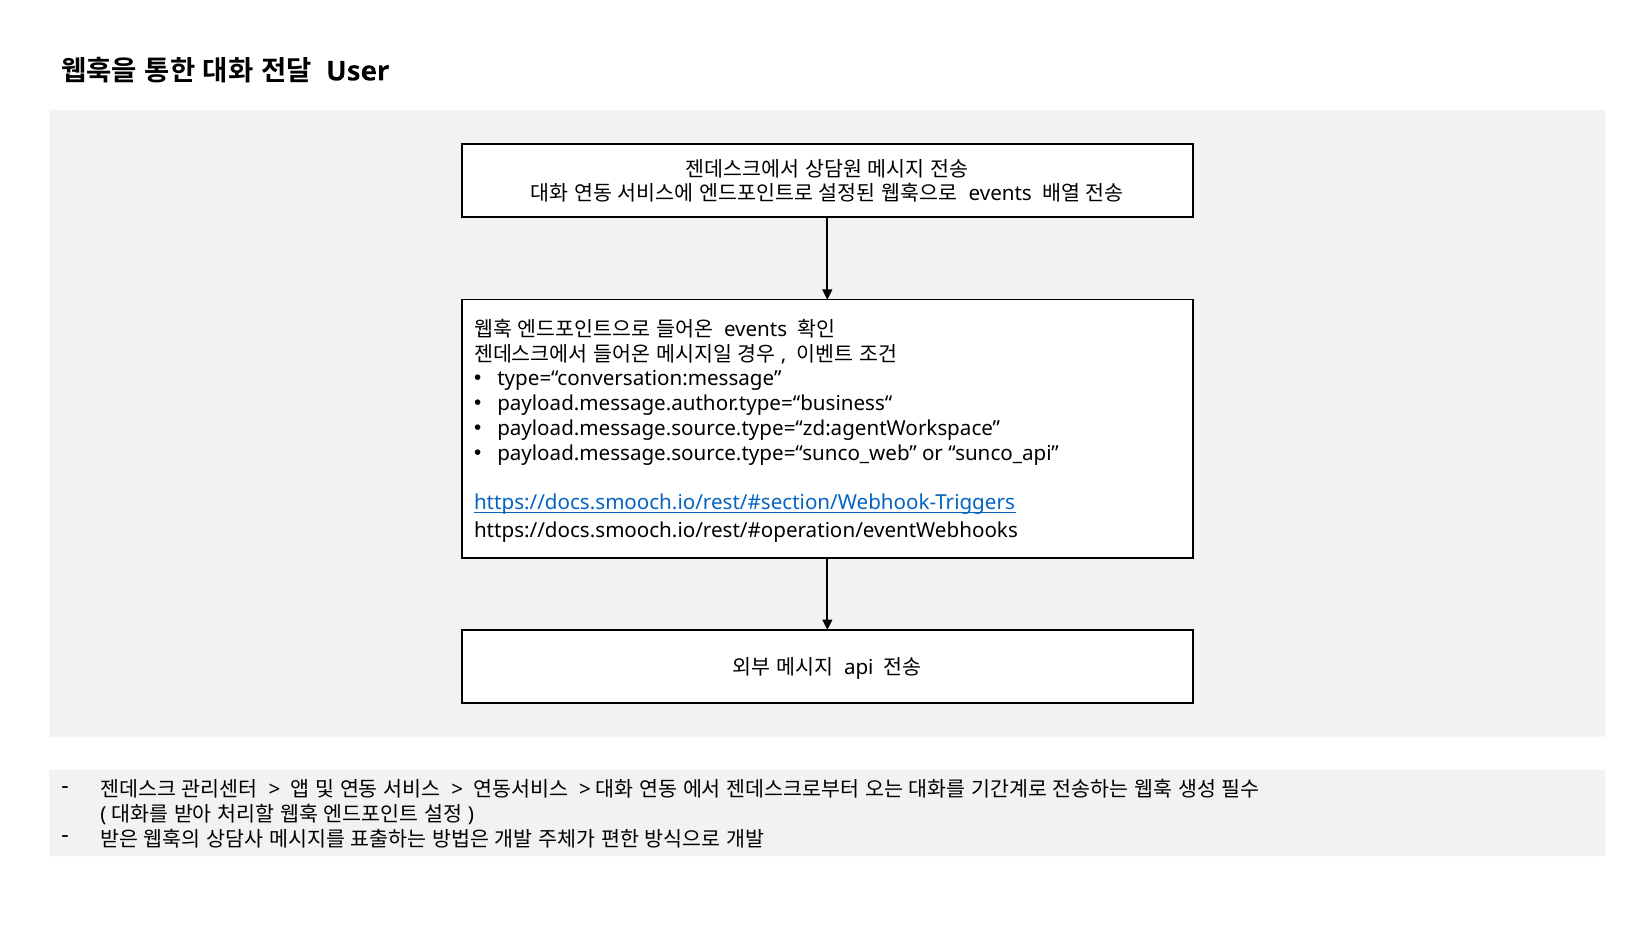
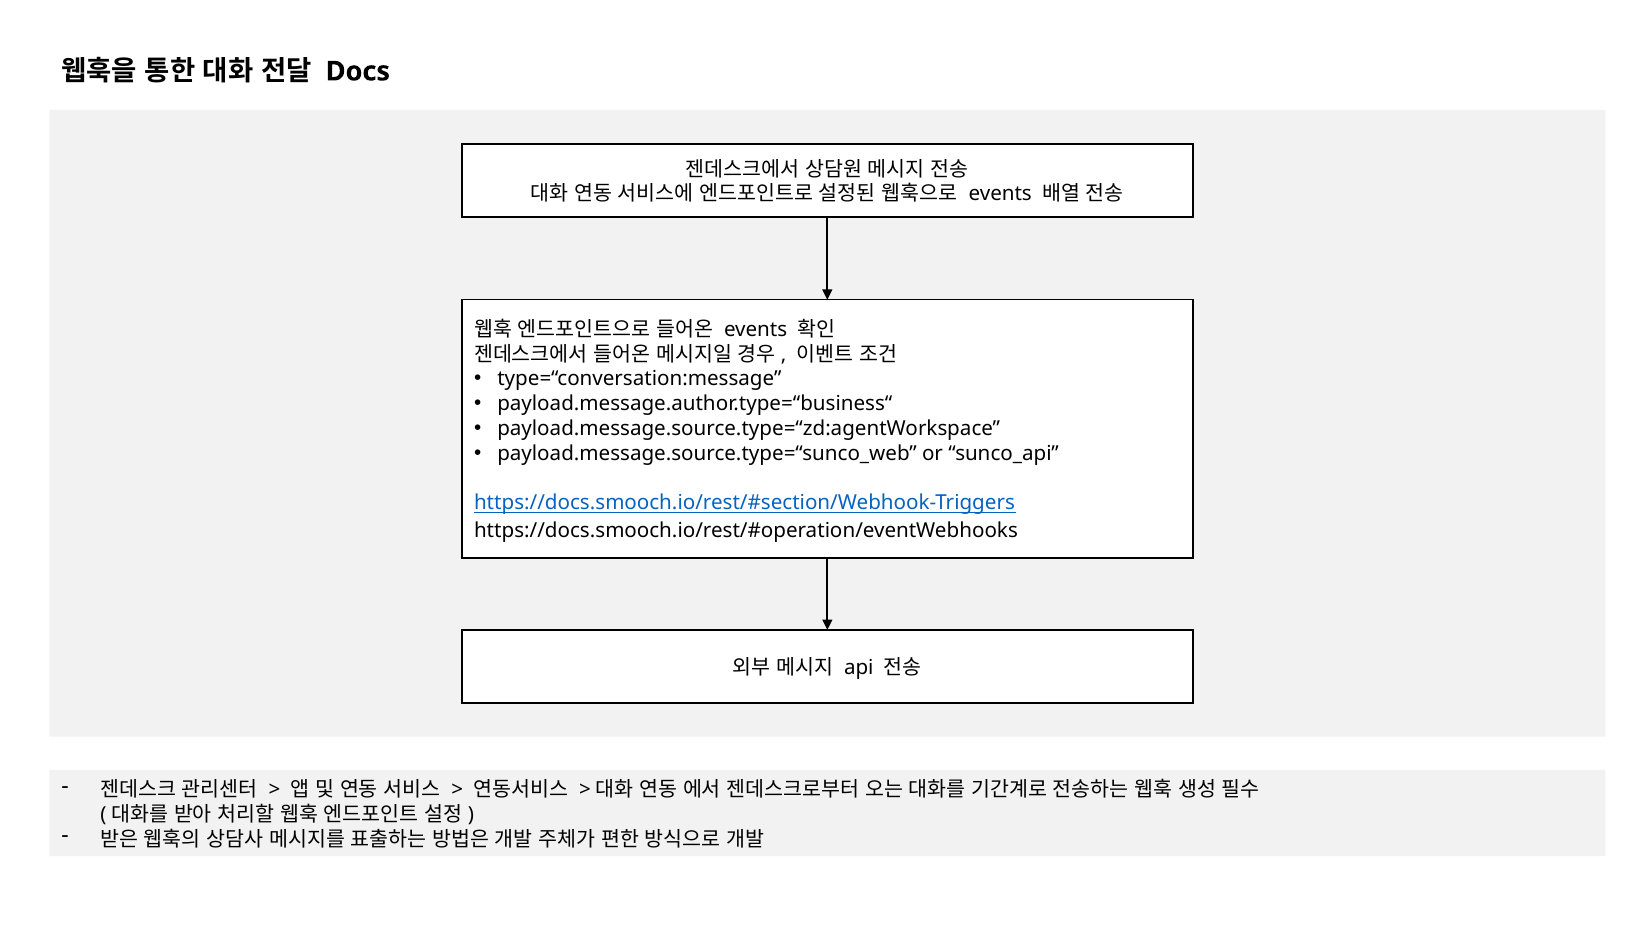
User: User -> Docs
